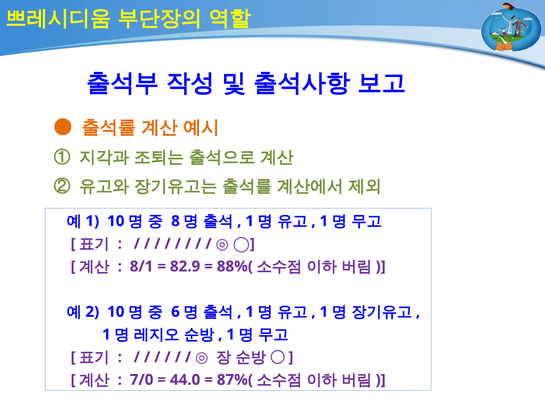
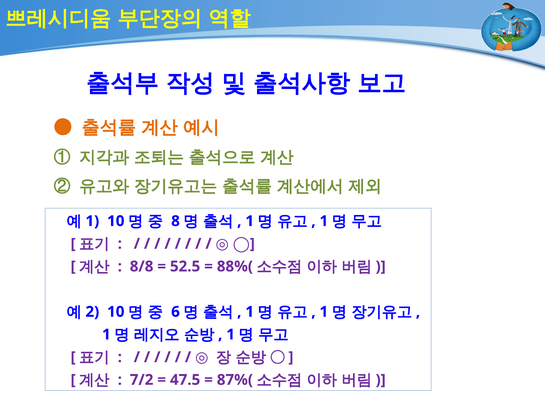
8/1: 8/1 -> 8/8
82.9: 82.9 -> 52.5
7/0: 7/0 -> 7/2
44.0: 44.0 -> 47.5
